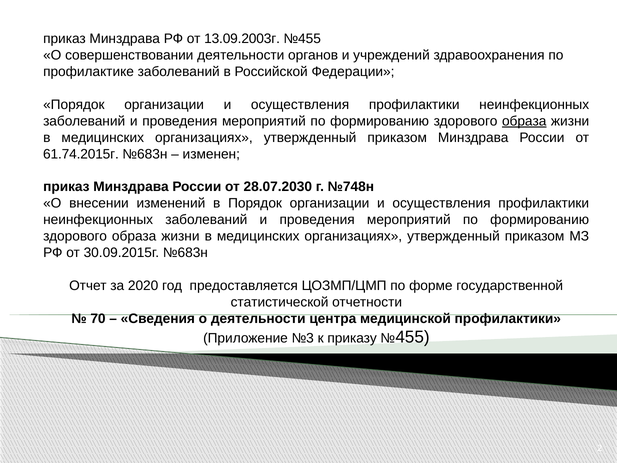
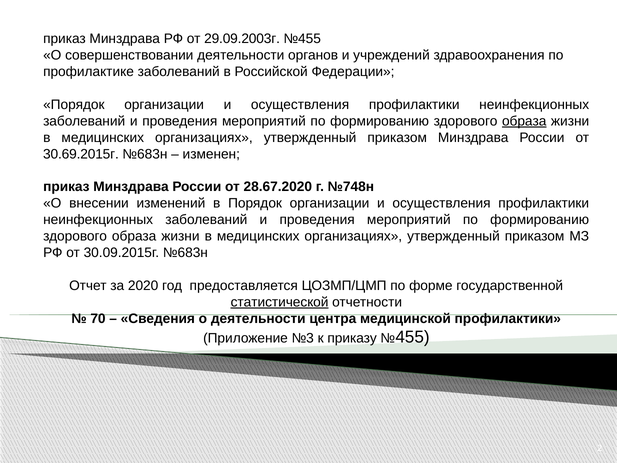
13.09.2003г: 13.09.2003г -> 29.09.2003г
61.74.2015г: 61.74.2015г -> 30.69.2015г
28.07.2030: 28.07.2030 -> 28.67.2020
статистической underline: none -> present
